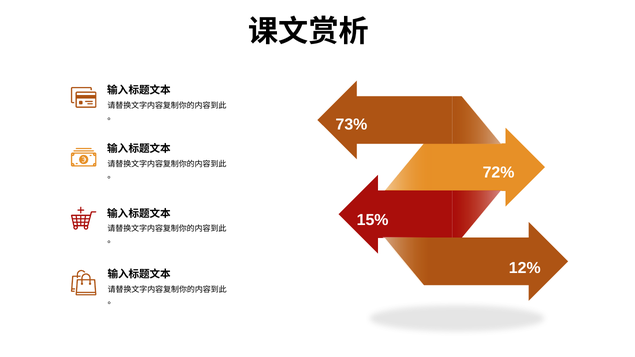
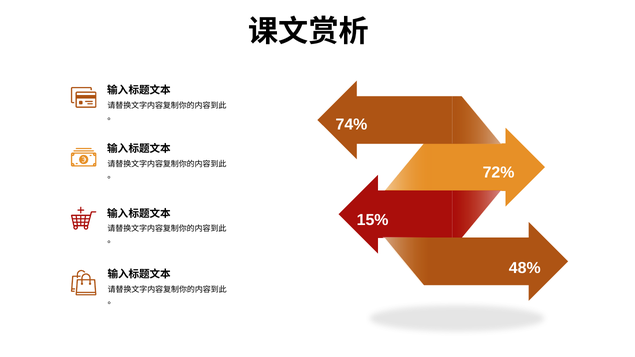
73%: 73% -> 74%
12%: 12% -> 48%
